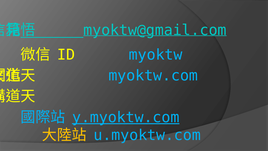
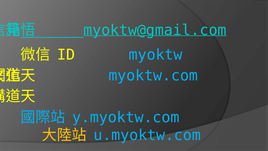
y.myoktw.com underline: present -> none
